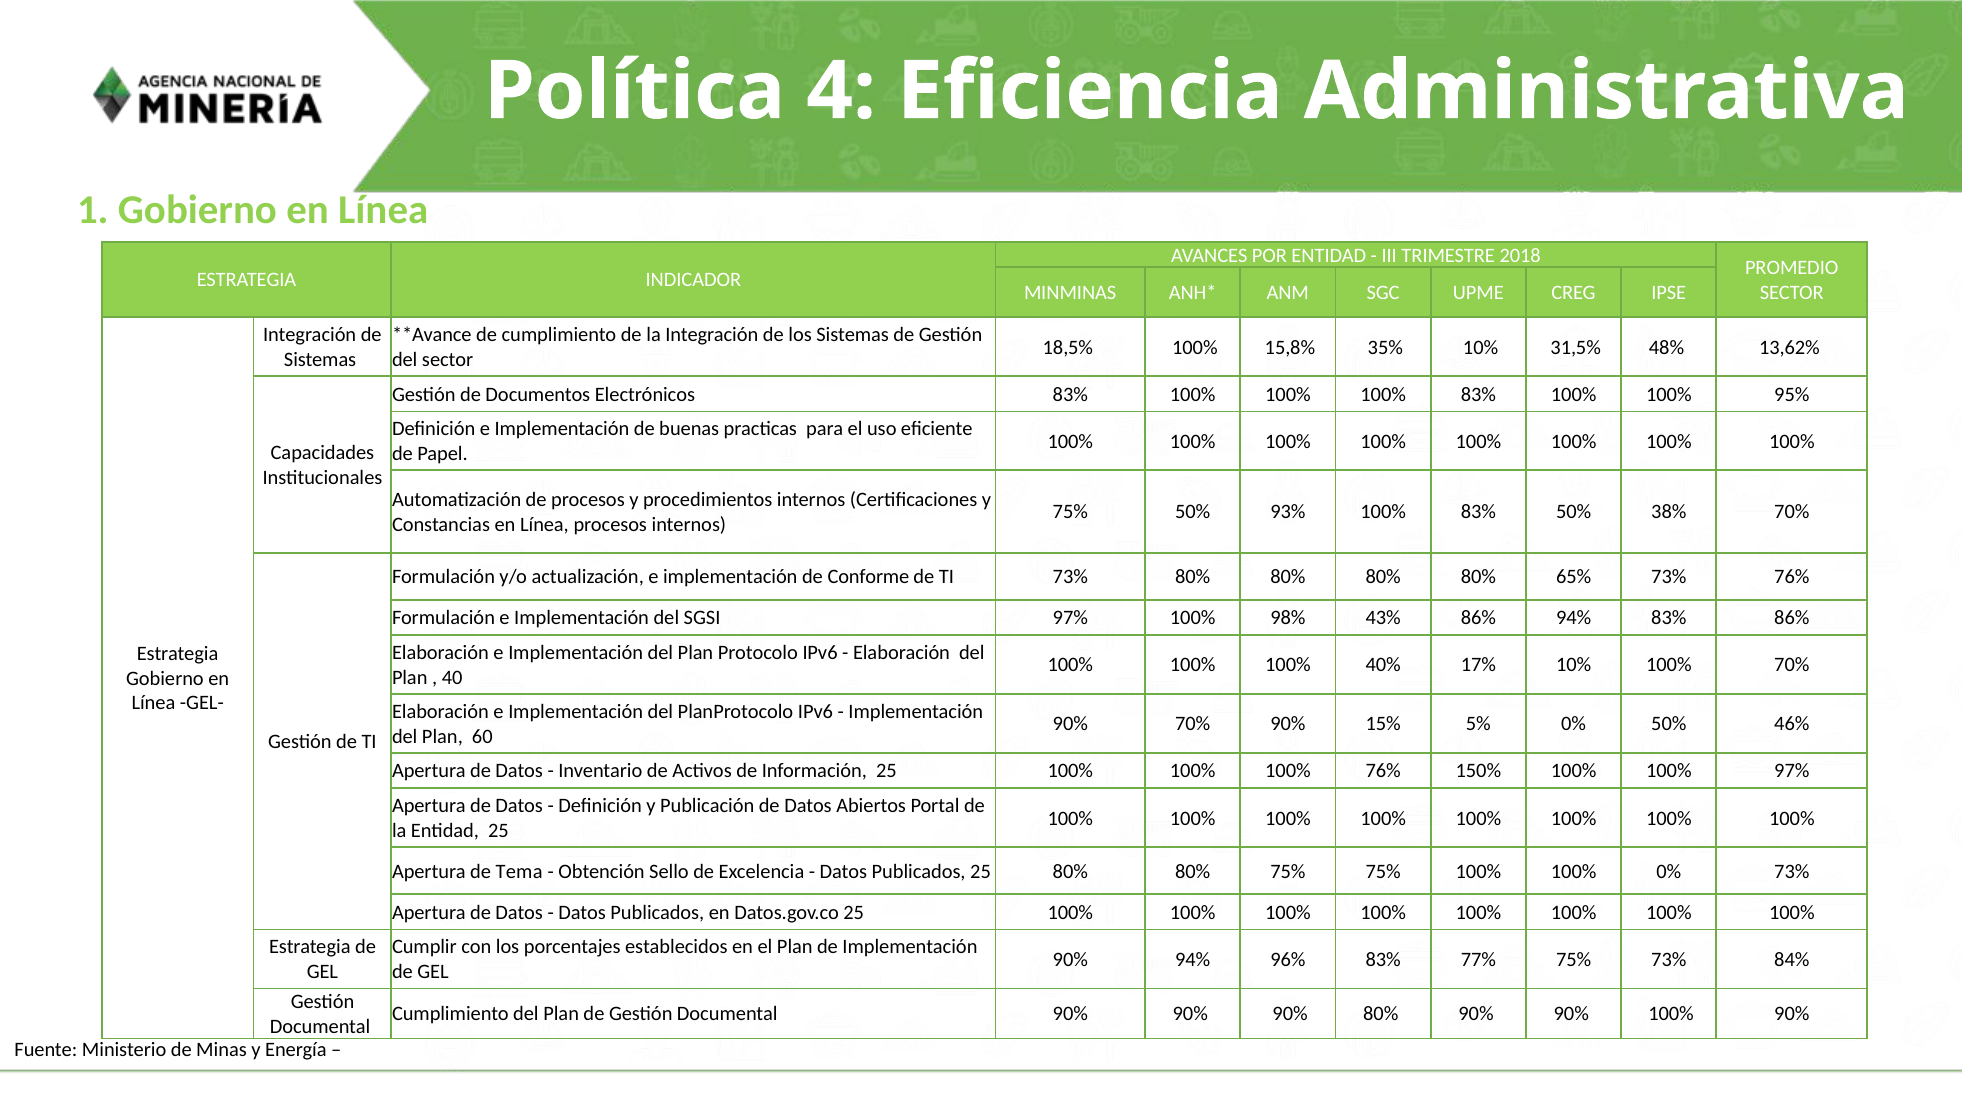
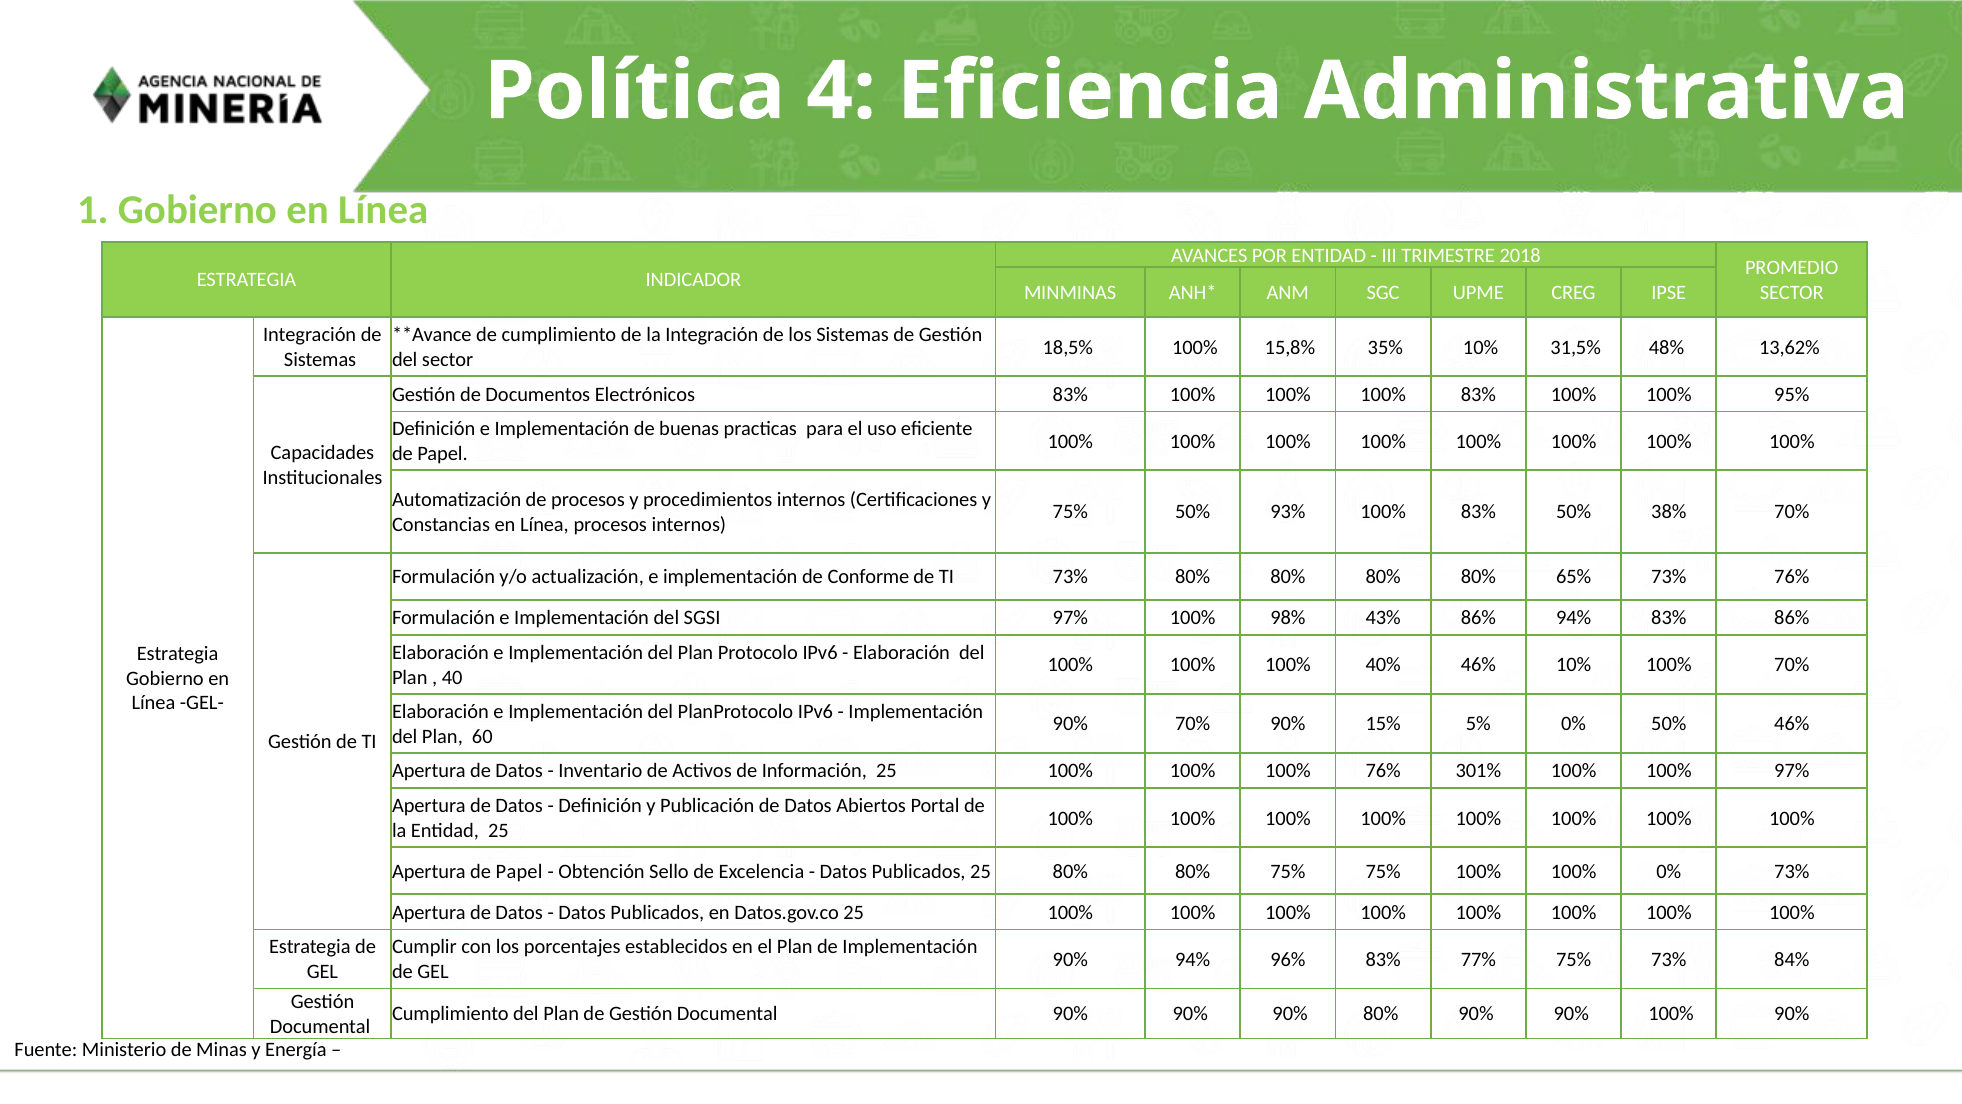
40% 17%: 17% -> 46%
150%: 150% -> 301%
Apertura de Tema: Tema -> Papel
